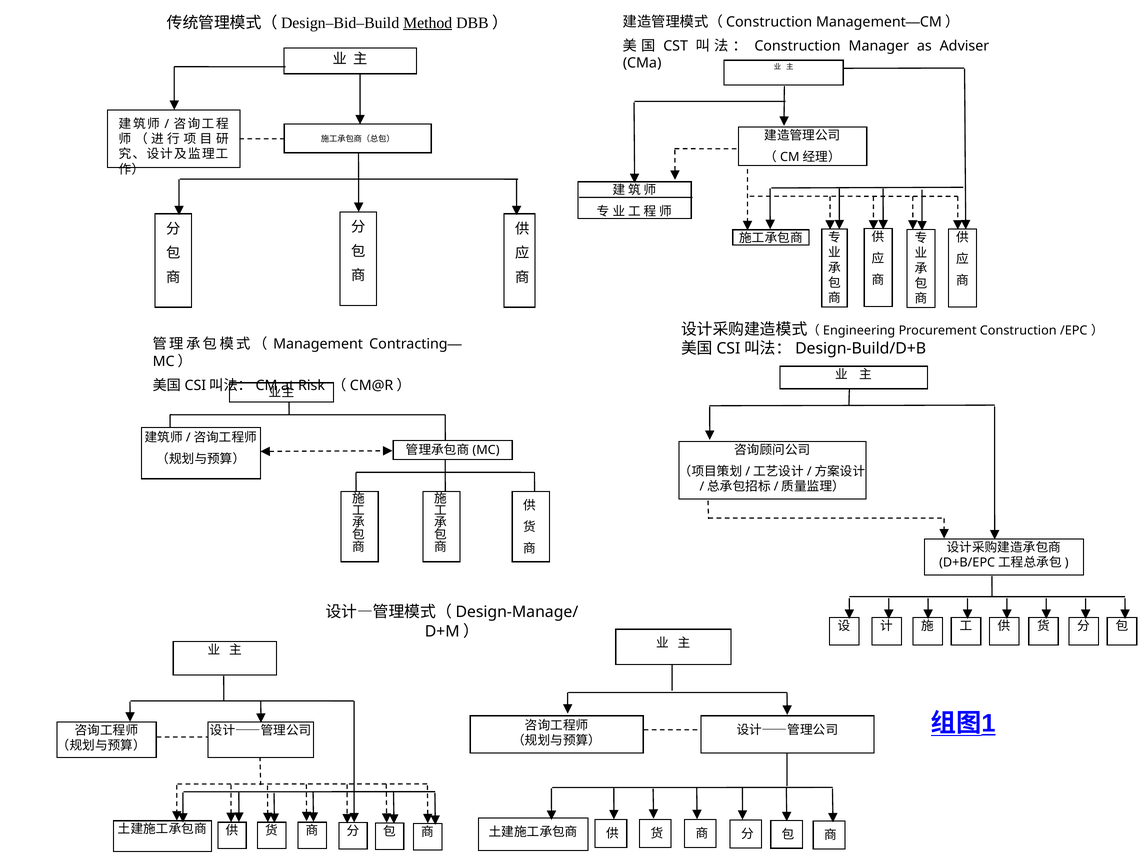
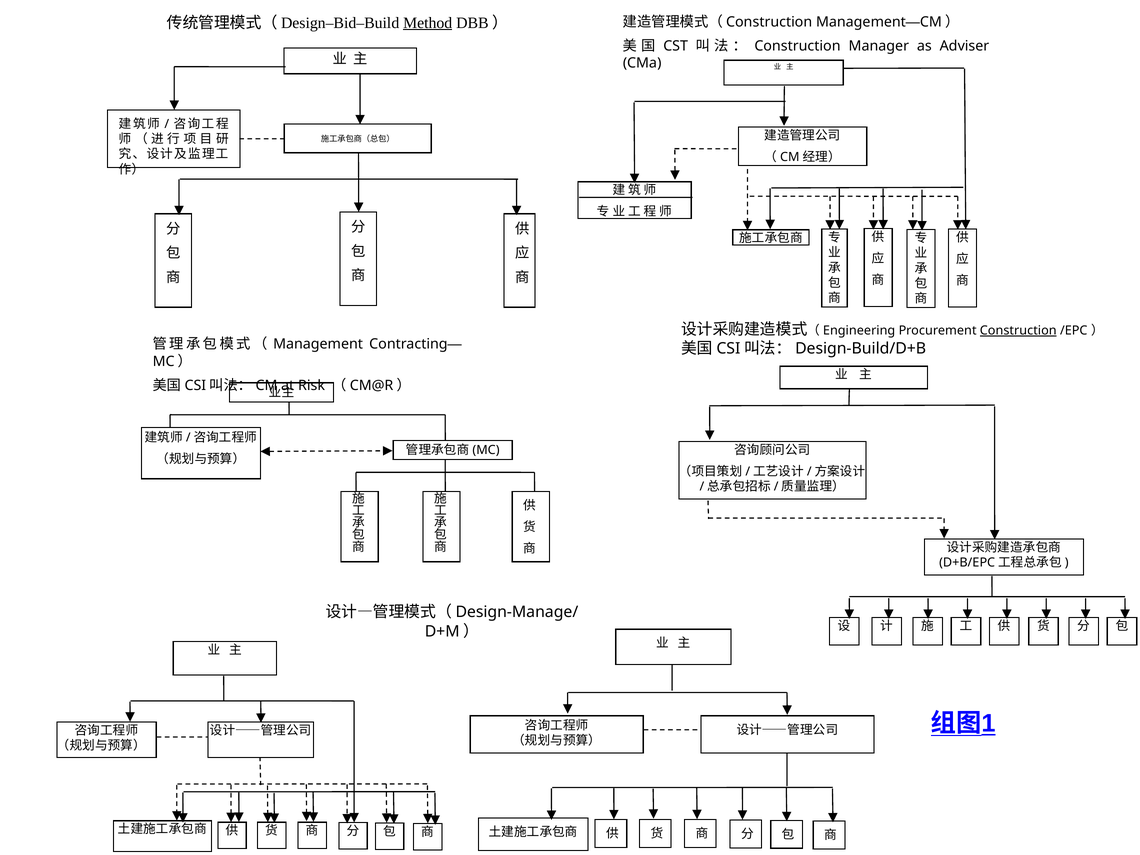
Construction at (1018, 331) underline: none -> present
